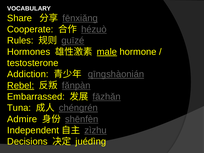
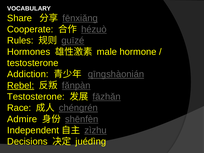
male underline: present -> none
Embarrassed at (36, 97): Embarrassed -> Testosterone
Tuna: Tuna -> Race
